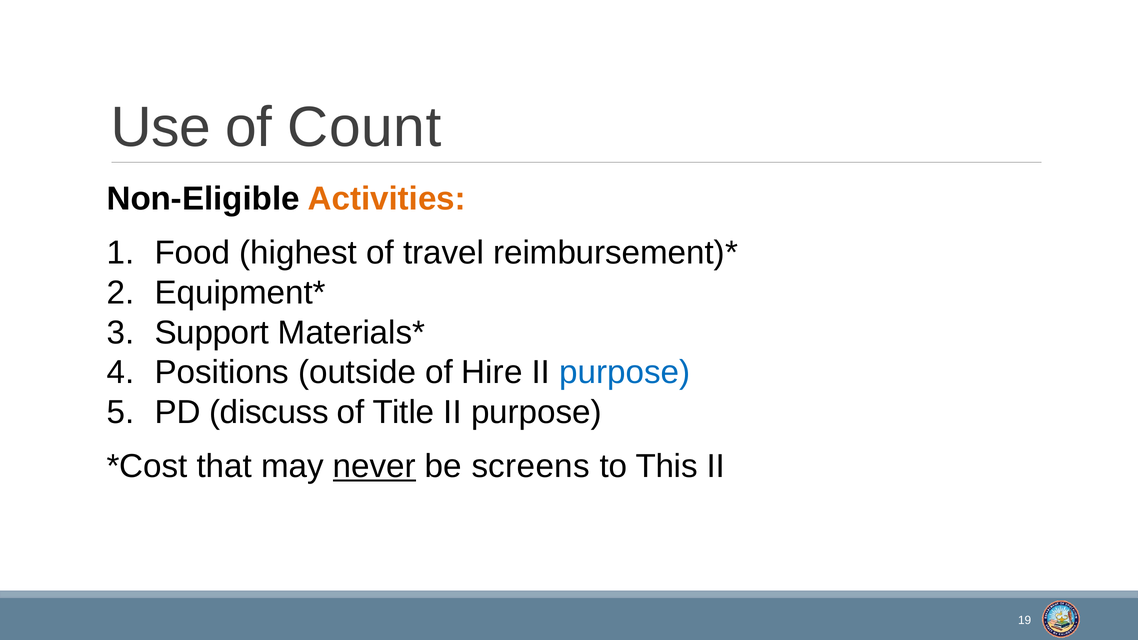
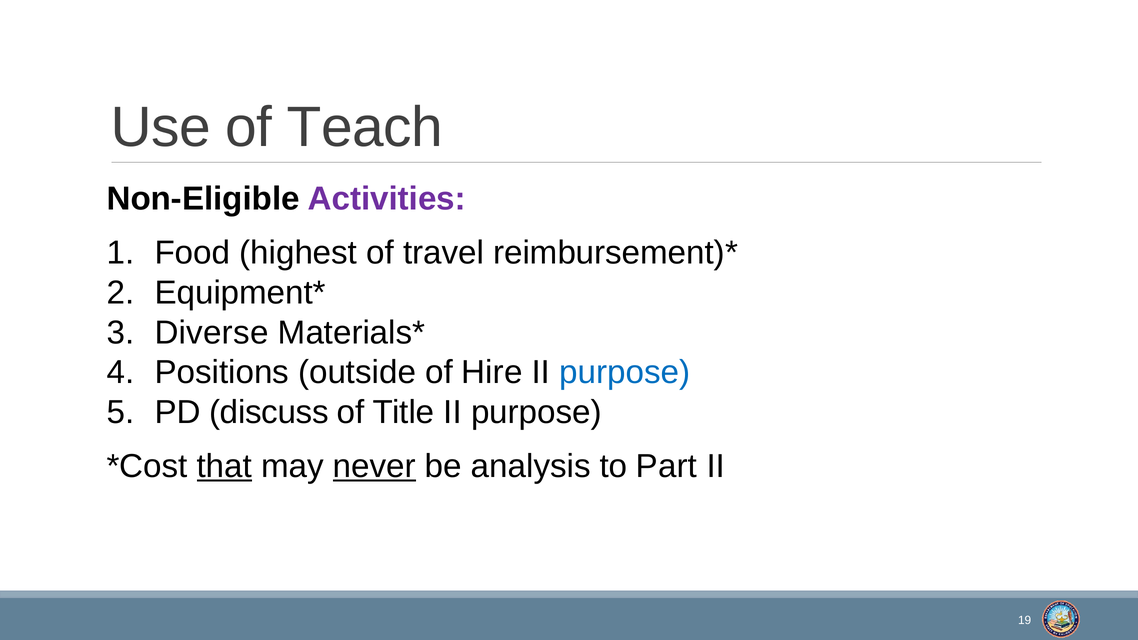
Count: Count -> Teach
Activities colour: orange -> purple
Support: Support -> Diverse
that underline: none -> present
screens: screens -> analysis
This: This -> Part
